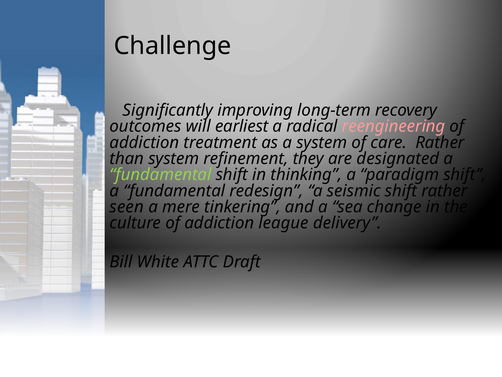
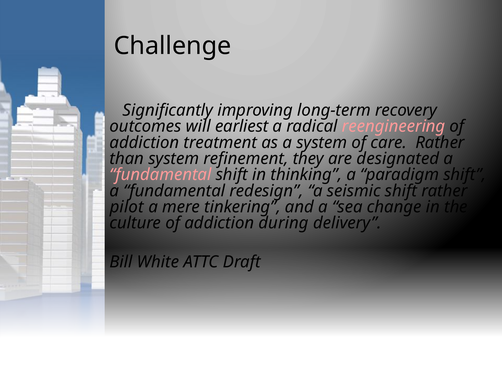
fundamental at (161, 175) colour: light green -> pink
seen: seen -> pilot
league: league -> during
